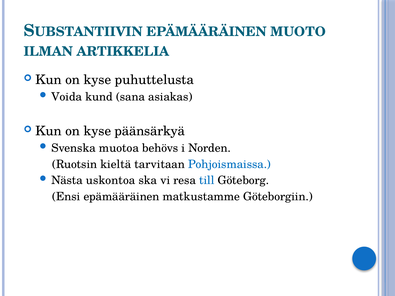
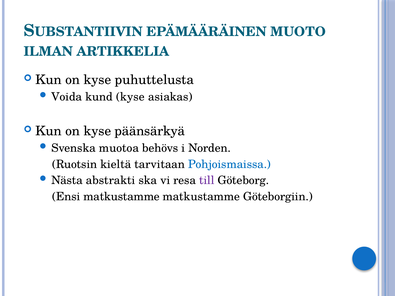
kund sana: sana -> kyse
uskontoa: uskontoa -> abstrakti
till colour: blue -> purple
Ensi epämääräinen: epämääräinen -> matkustamme
